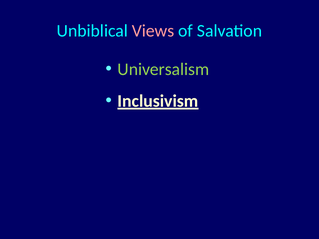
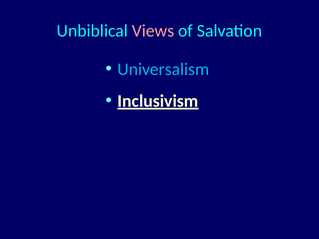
Universalism colour: light green -> light blue
